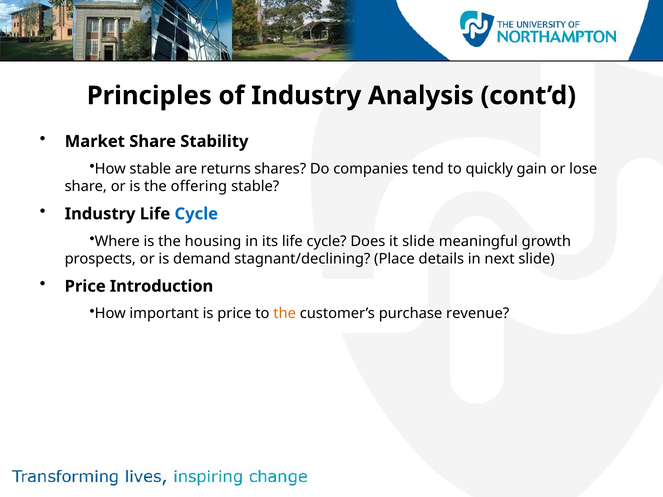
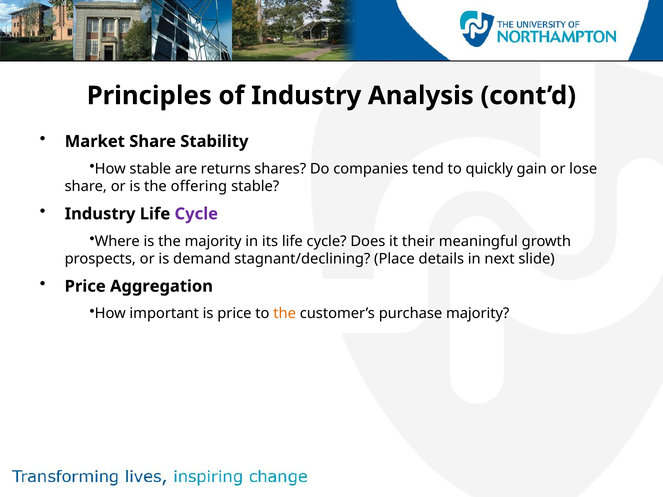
Cycle at (196, 214) colour: blue -> purple
the housing: housing -> majority
it slide: slide -> their
Introduction: Introduction -> Aggregation
purchase revenue: revenue -> majority
